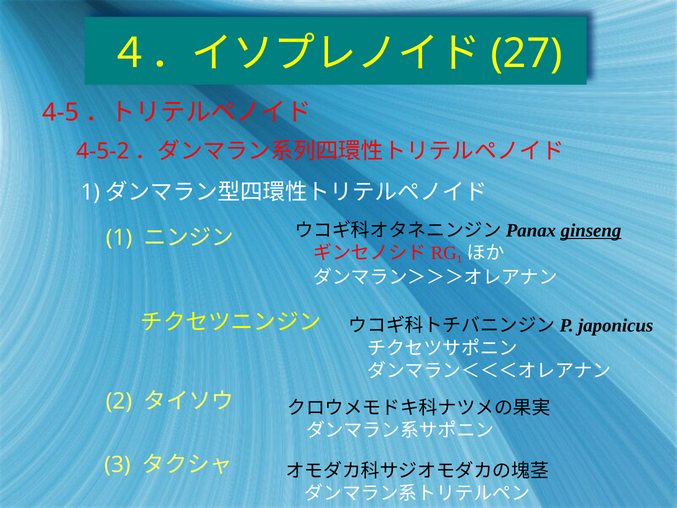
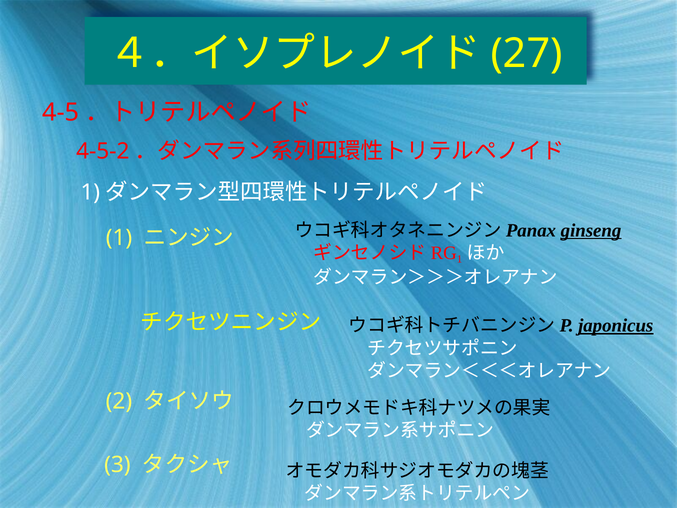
japonicus underline: none -> present
